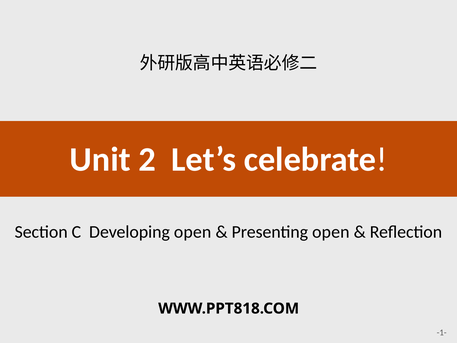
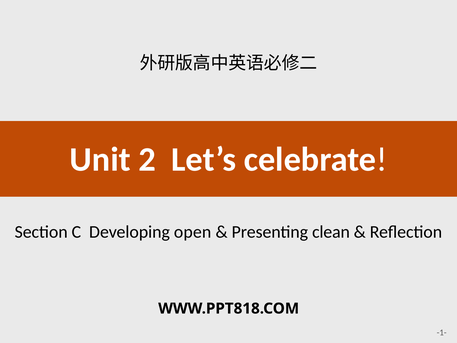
Presenting open: open -> clean
